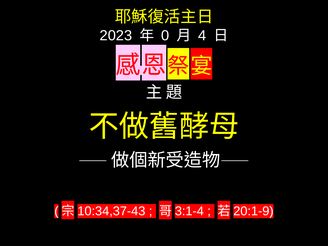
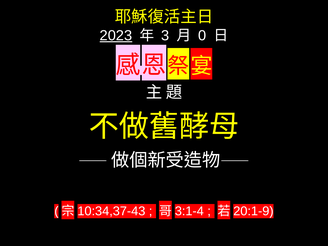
2023 underline: none -> present
0: 0 -> 3
4: 4 -> 0
